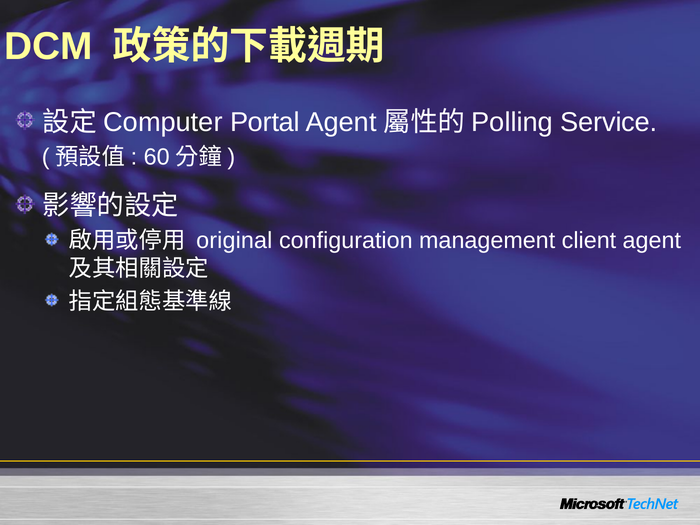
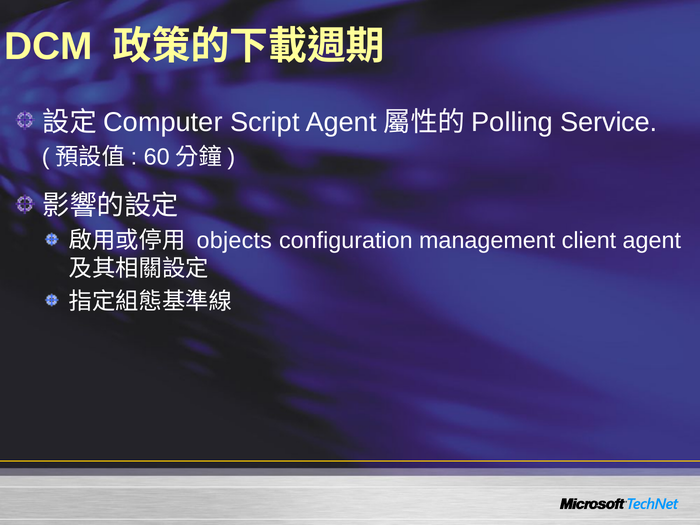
Portal: Portal -> Script
original: original -> objects
